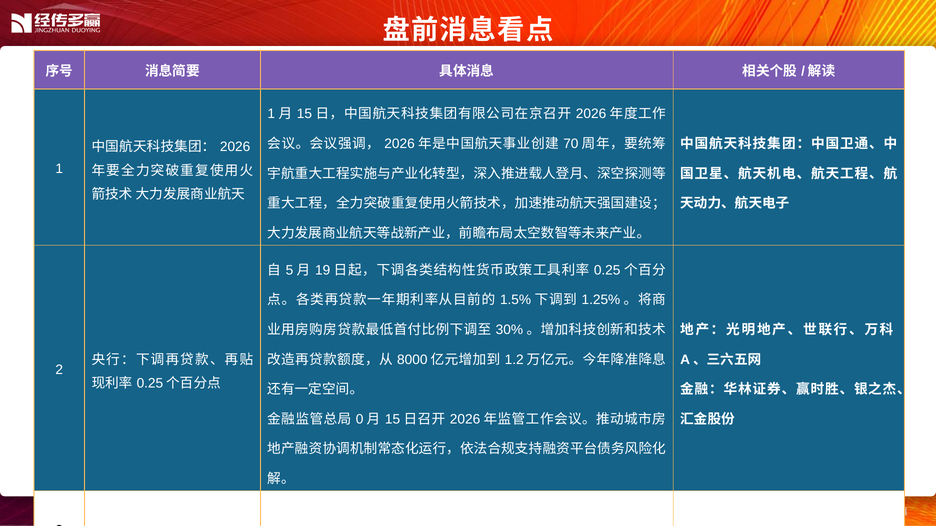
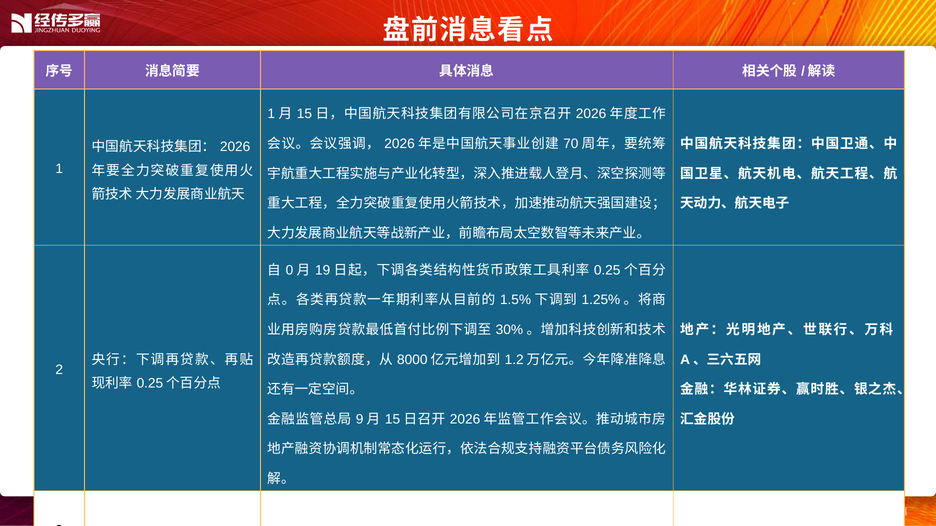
5 at (289, 270): 5 -> 0
0: 0 -> 9
